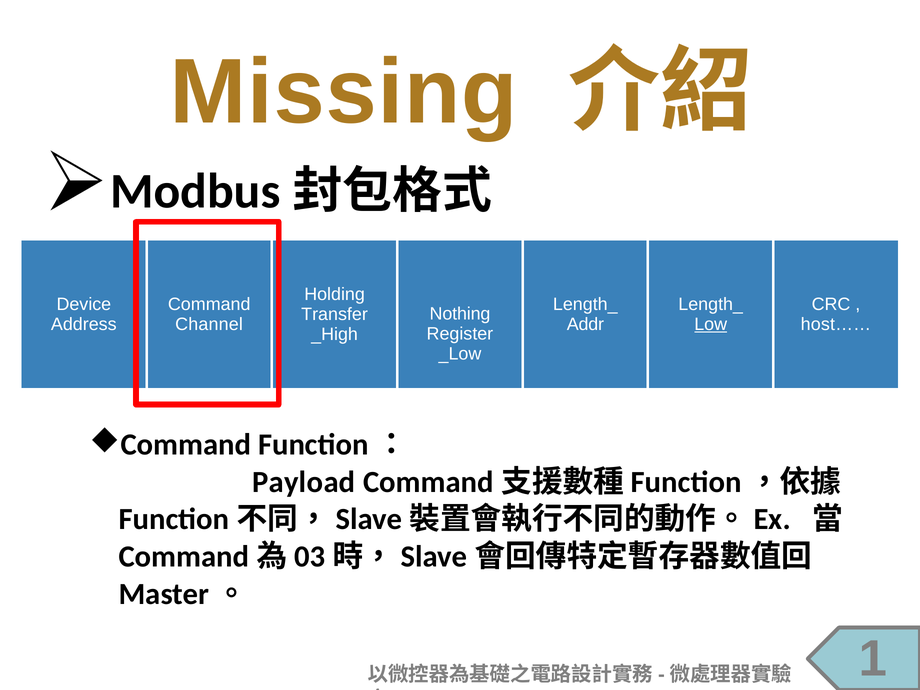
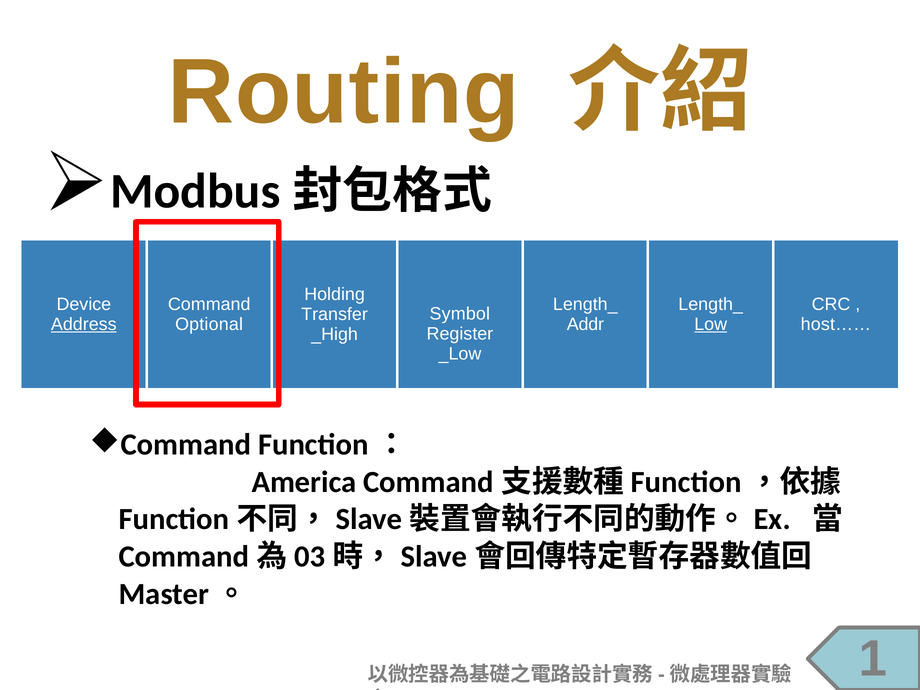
Missing: Missing -> Routing
Nothing: Nothing -> Symbol
Address underline: none -> present
Channel: Channel -> Optional
Payload: Payload -> America
